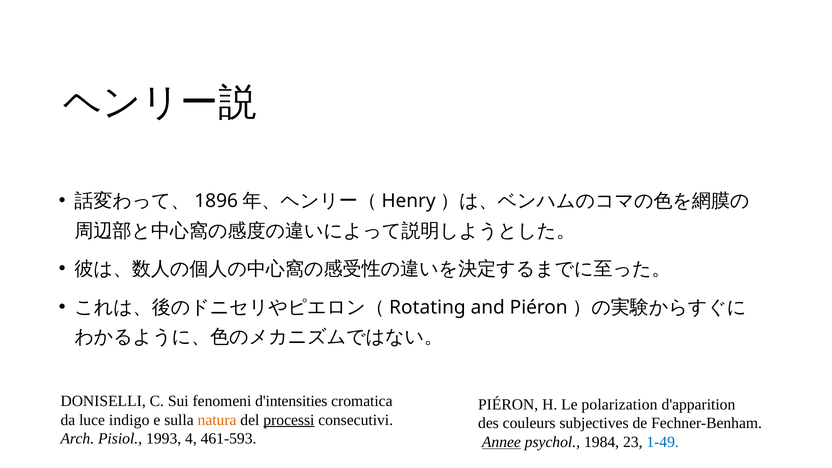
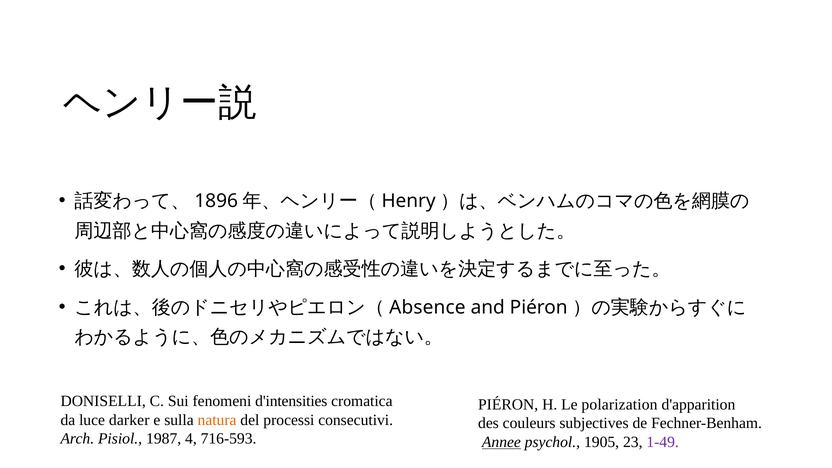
Rotating: Rotating -> Absence
indigo: indigo -> darker
processi underline: present -> none
1993: 1993 -> 1987
461-593: 461-593 -> 716-593
1984: 1984 -> 1905
1-49 colour: blue -> purple
